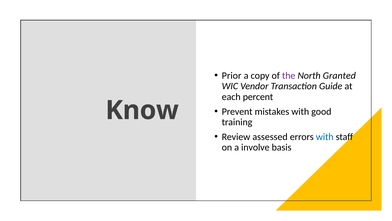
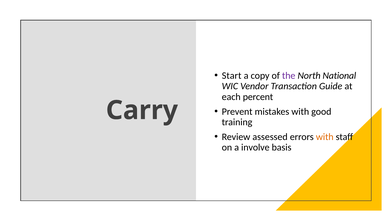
Prior: Prior -> Start
Granted: Granted -> National
Know: Know -> Carry
with at (325, 137) colour: blue -> orange
